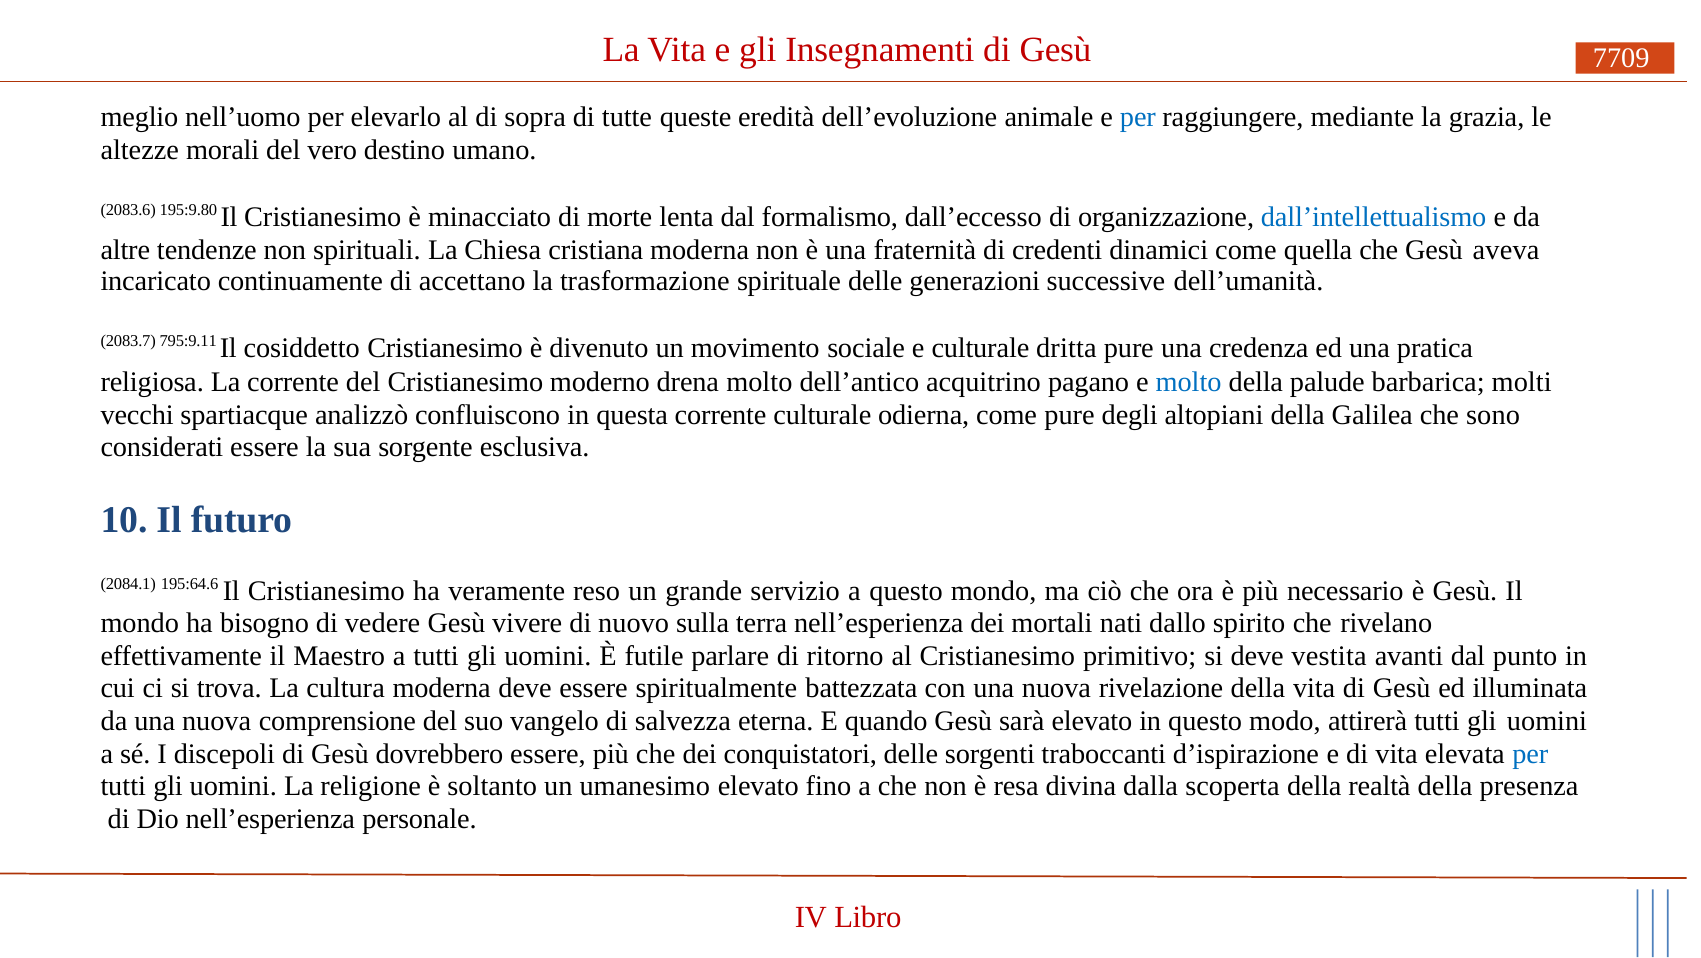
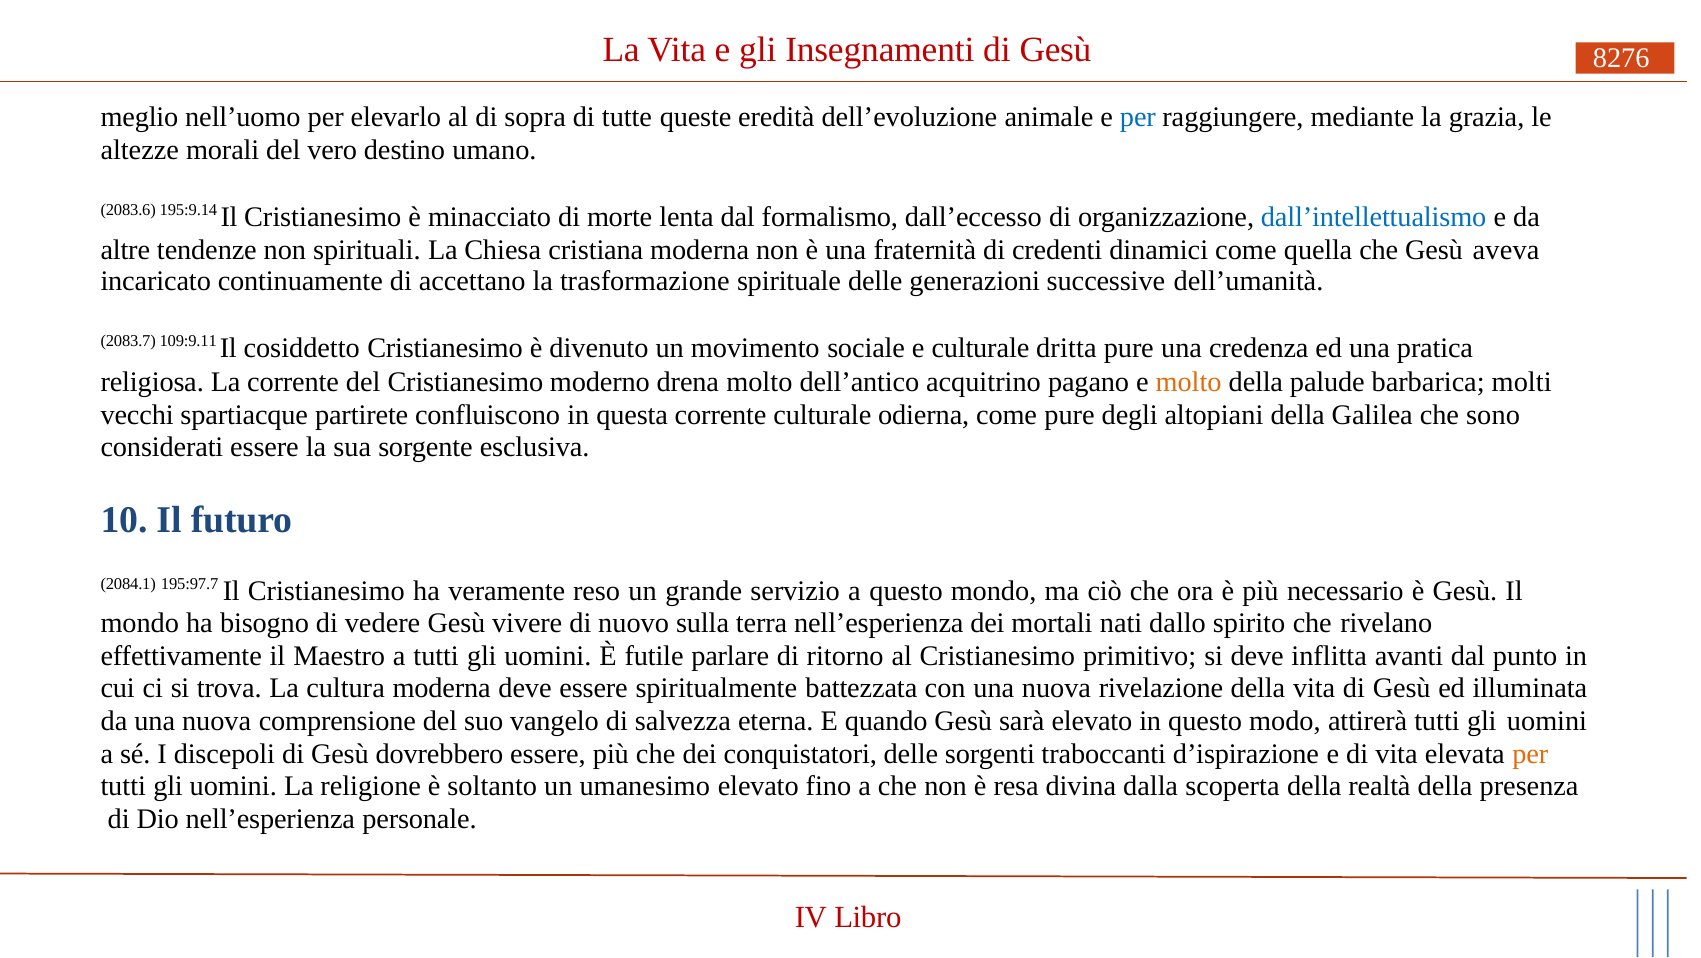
7709: 7709 -> 8276
195:9.80: 195:9.80 -> 195:9.14
795:9.11: 795:9.11 -> 109:9.11
molto at (1189, 382) colour: blue -> orange
analizzò: analizzò -> partirete
195:64.6: 195:64.6 -> 195:97.7
vestita: vestita -> inflitta
per at (1530, 754) colour: blue -> orange
